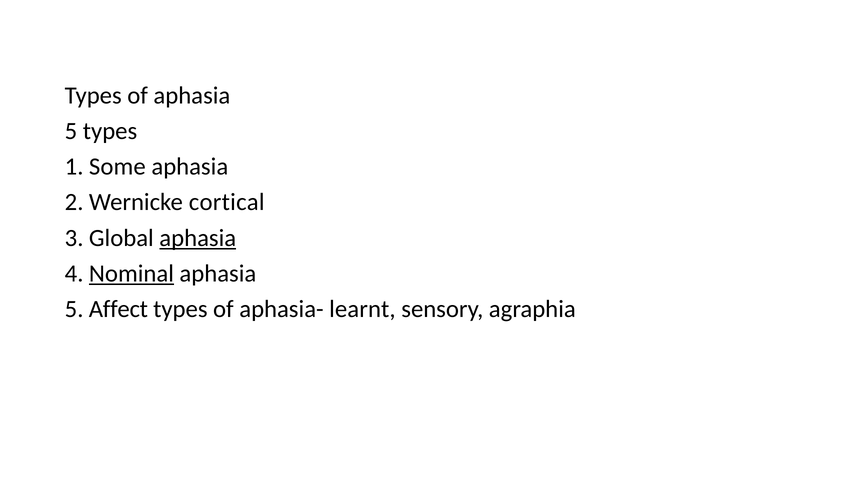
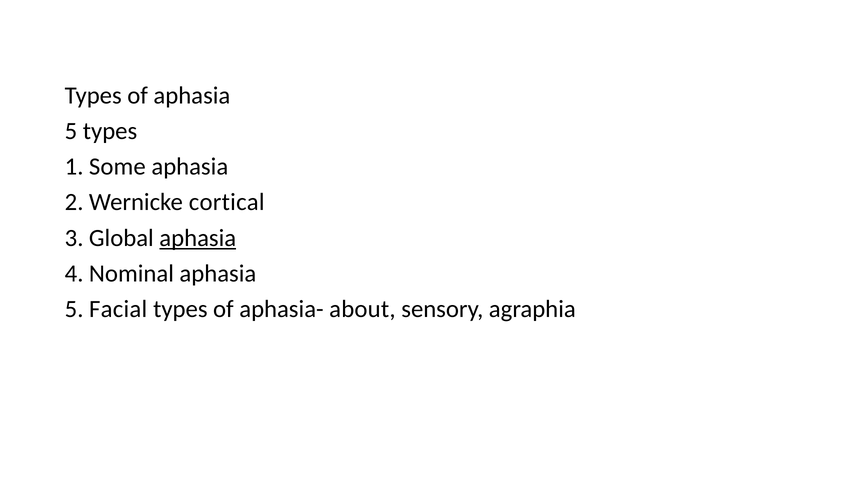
Nominal underline: present -> none
Affect: Affect -> Facial
learnt: learnt -> about
